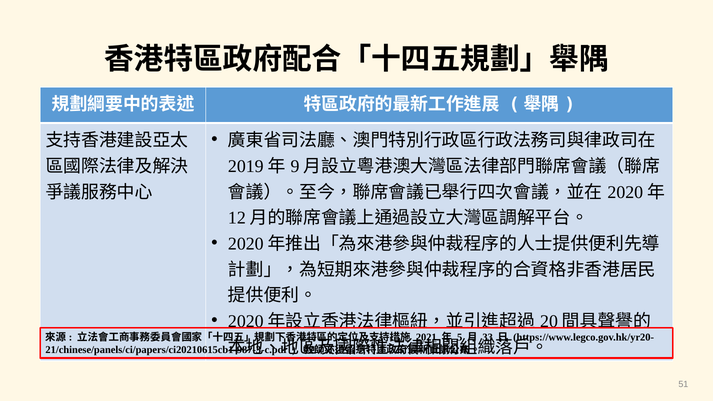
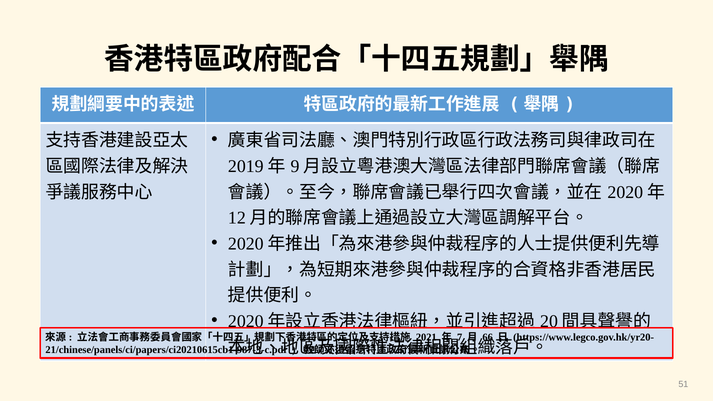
2021 underline: present -> none
5: 5 -> 7
33: 33 -> 66
